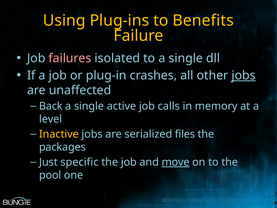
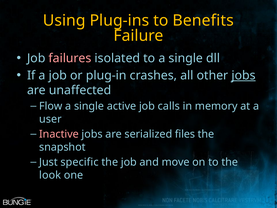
Back: Back -> Flow
level: level -> user
Inactive colour: yellow -> pink
packages: packages -> snapshot
move underline: present -> none
pool: pool -> look
